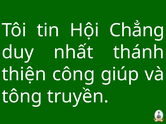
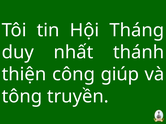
Chẳng: Chẳng -> Tháng
